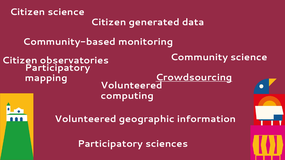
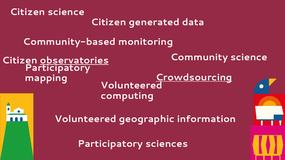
observatories underline: none -> present
